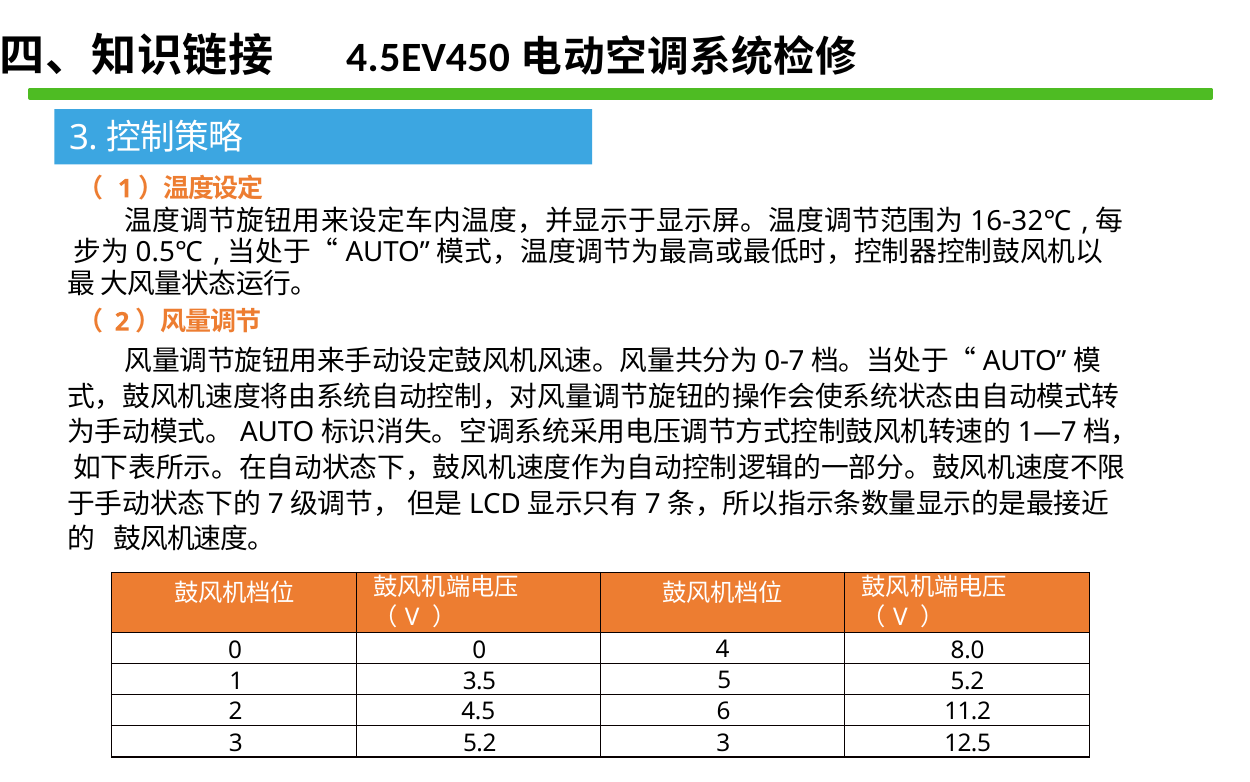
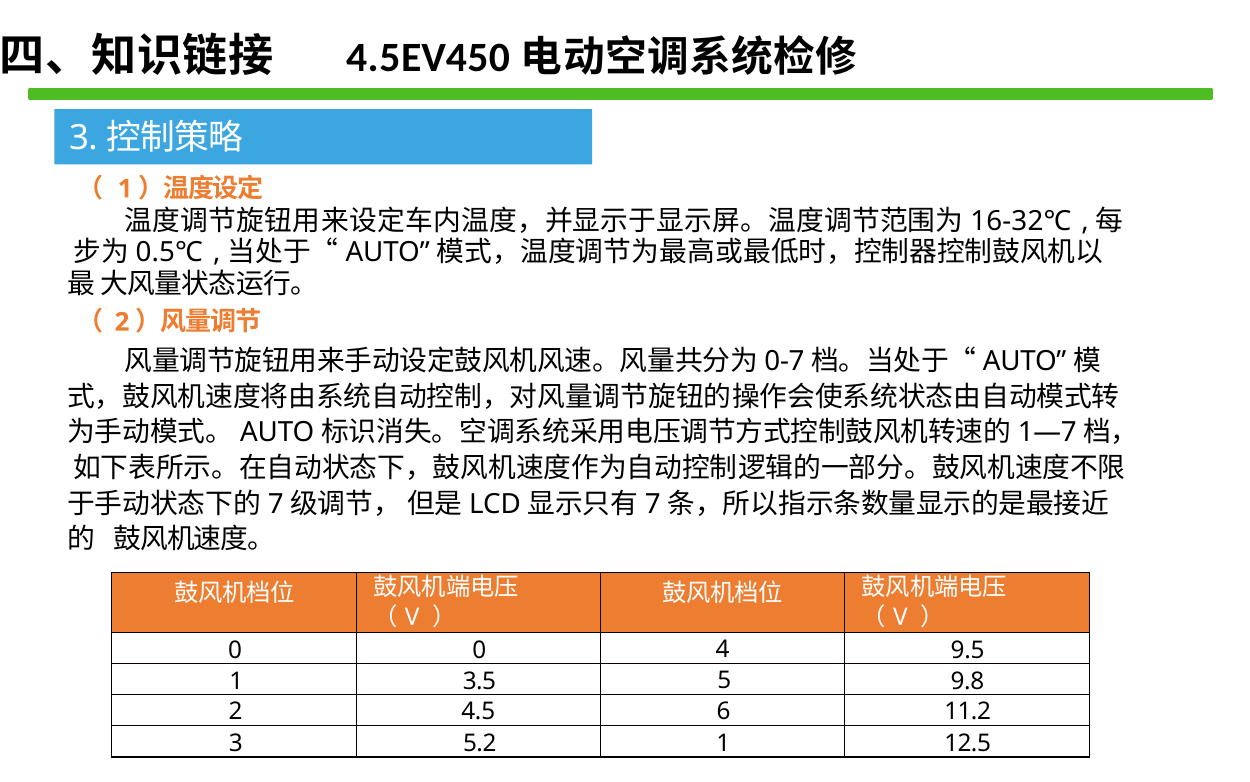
8.0: 8.0 -> 9.5
5 5.2: 5.2 -> 9.8
5.2 3: 3 -> 1
